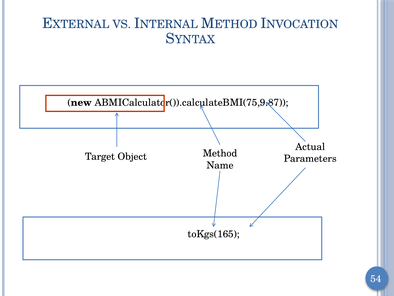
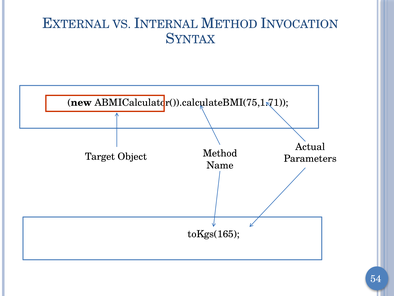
ABMICalculator()).calculateBMI(75,9.87: ABMICalculator()).calculateBMI(75,9.87 -> ABMICalculator()).calculateBMI(75,1.71
